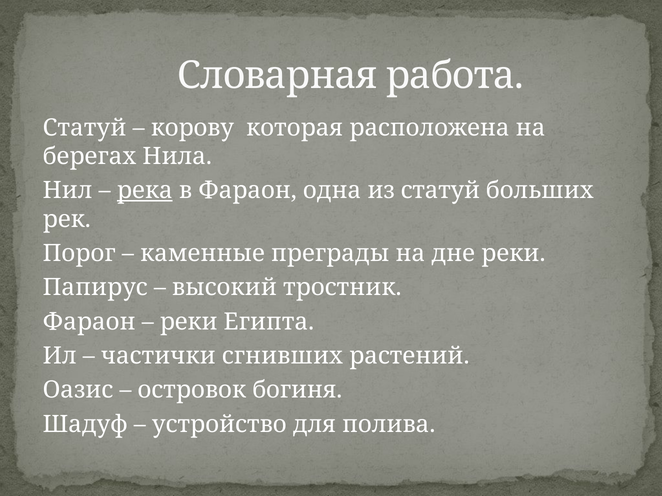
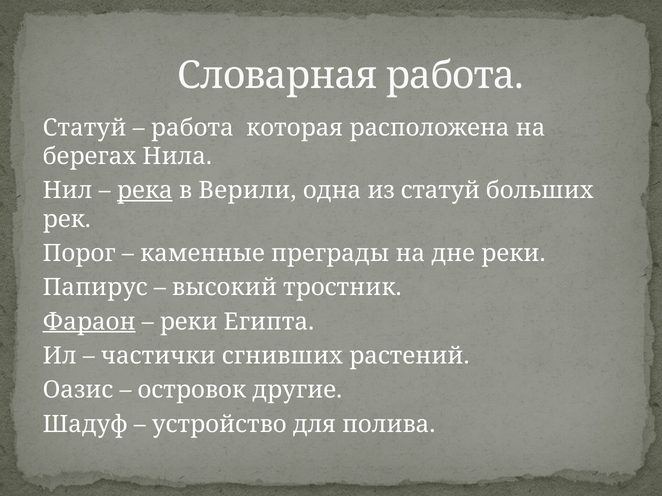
корову at (192, 128): корову -> работа
в Фараон: Фараон -> Верили
Фараон at (89, 322) underline: none -> present
богиня: богиня -> другие
